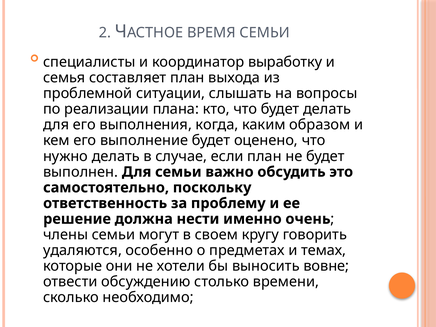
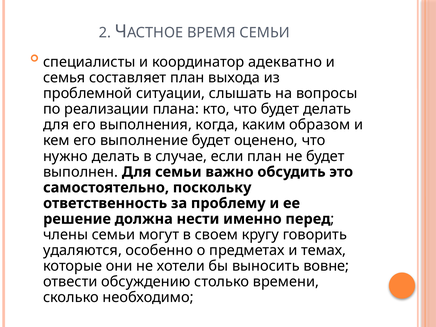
выработку: выработку -> адекватно
очень: очень -> перед
